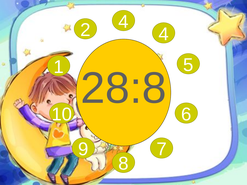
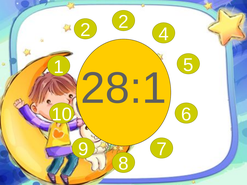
2 4: 4 -> 2
28:8: 28:8 -> 28:1
